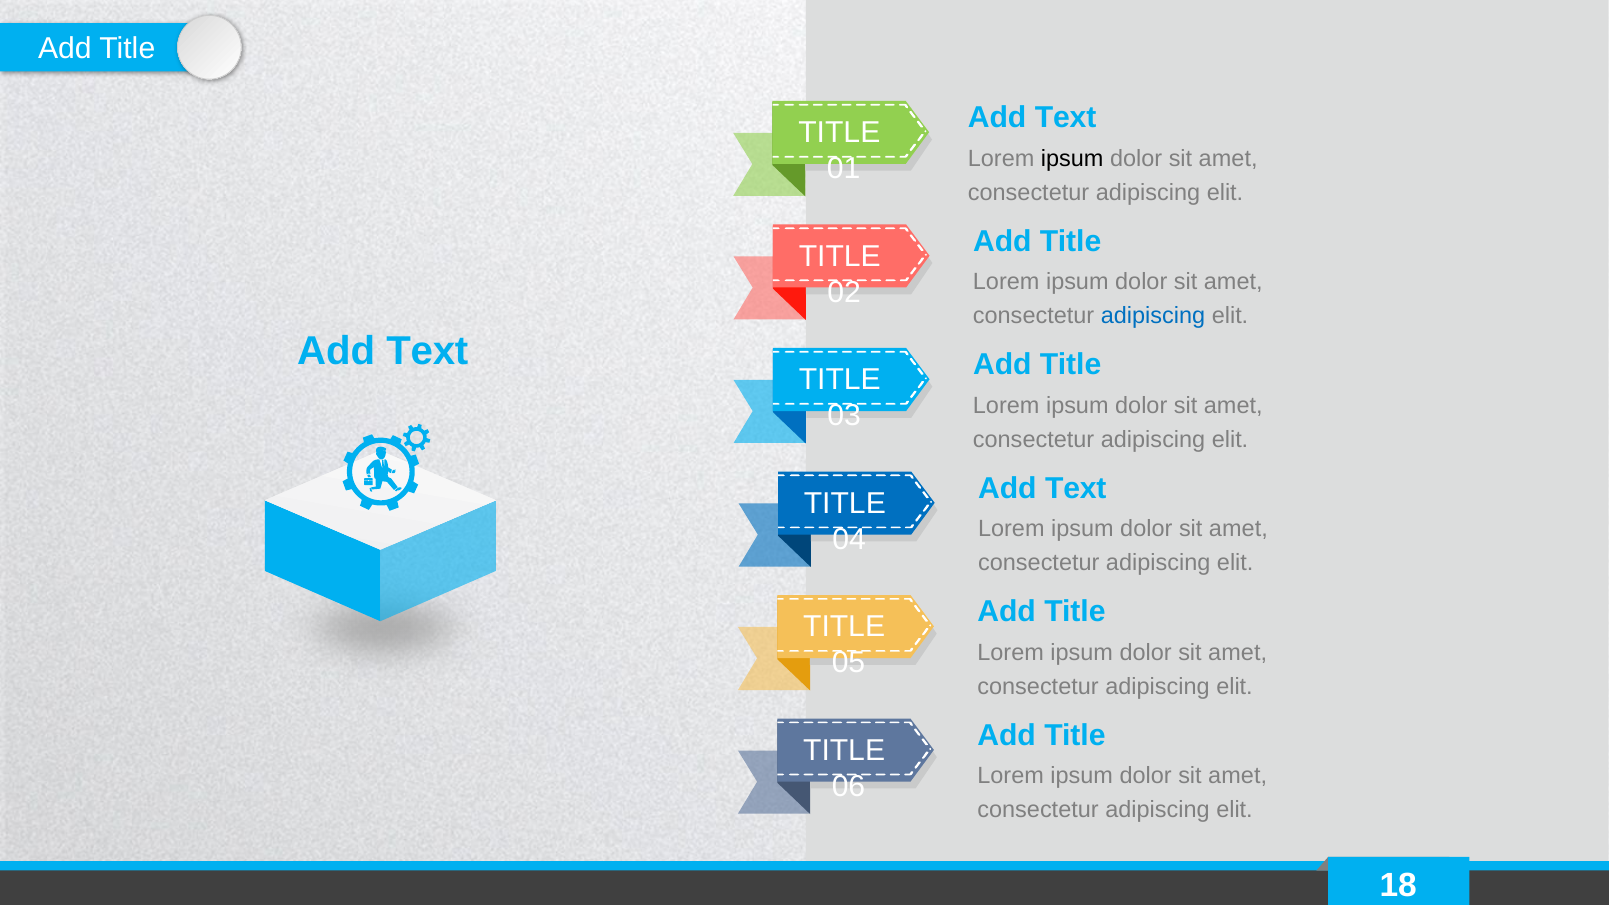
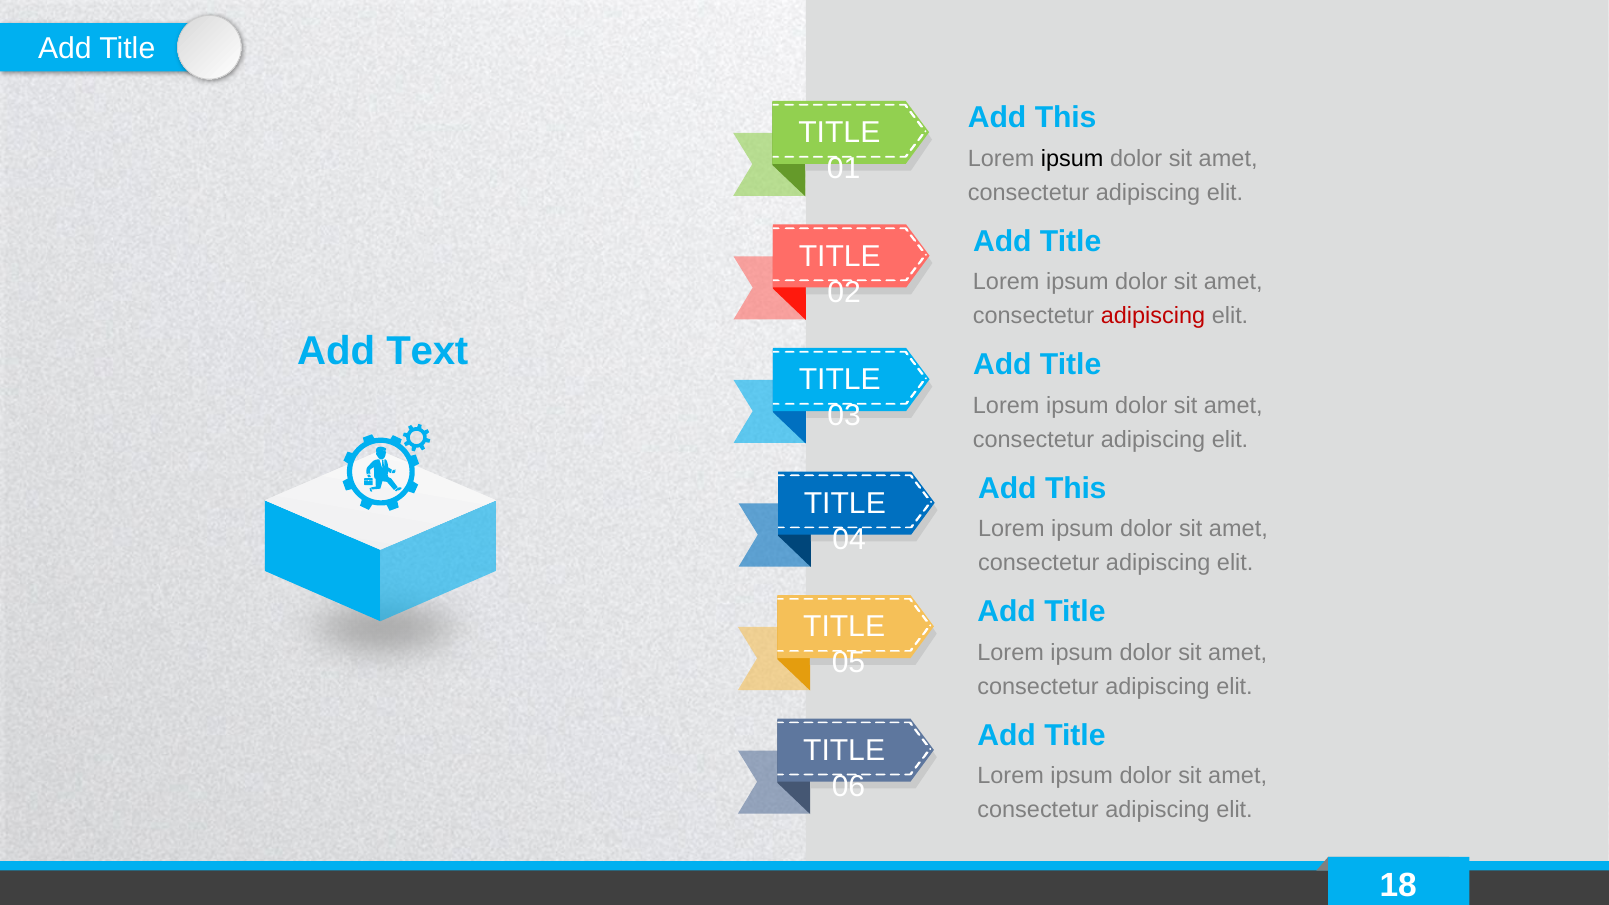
Text at (1066, 118): Text -> This
adipiscing at (1153, 316) colour: blue -> red
Text at (1076, 488): Text -> This
